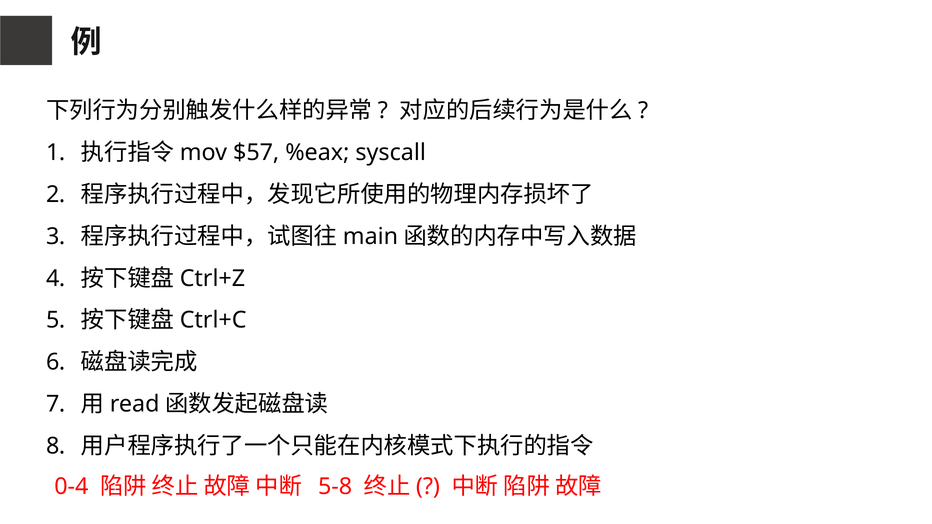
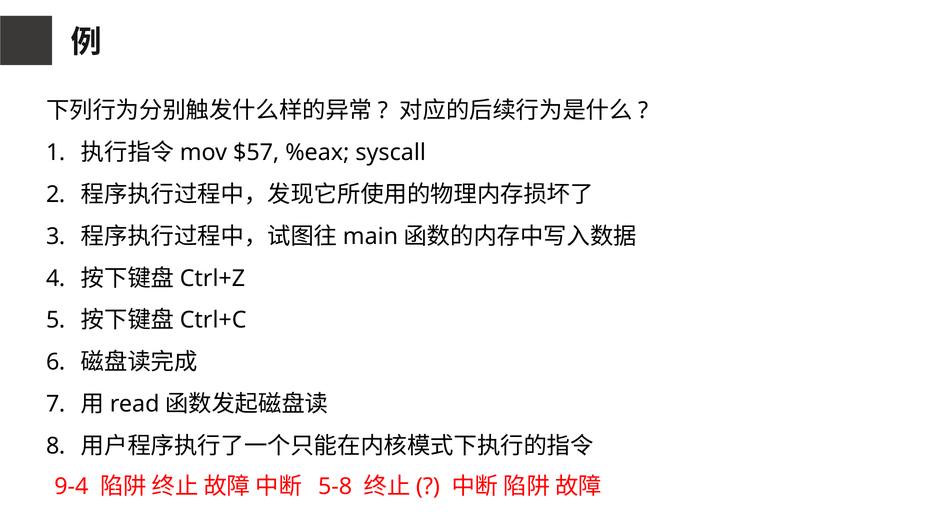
0-4: 0-4 -> 9-4
